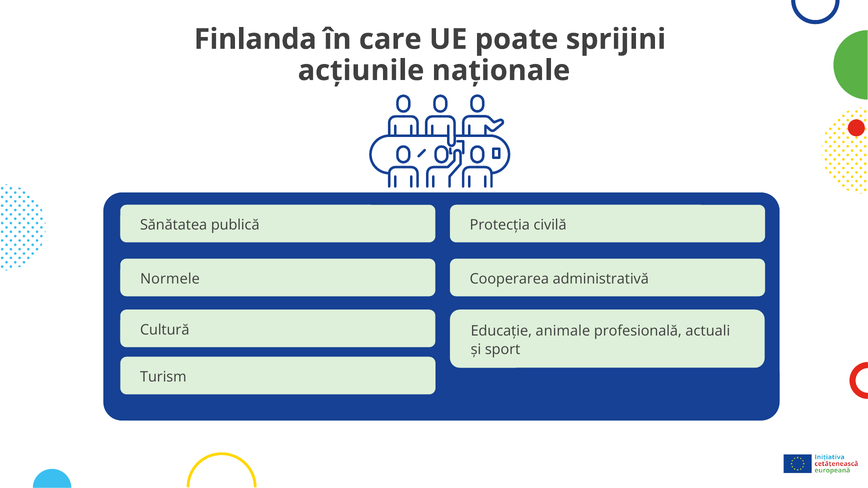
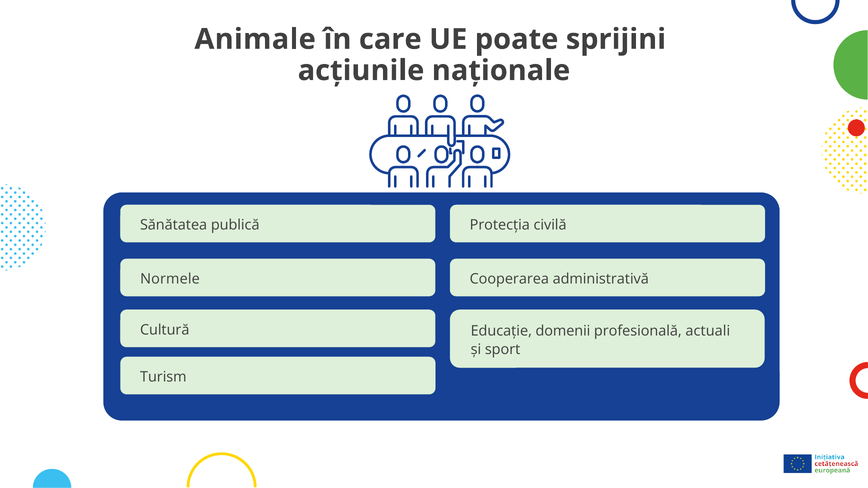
Finlanda: Finlanda -> Animale
animale: animale -> domenii
